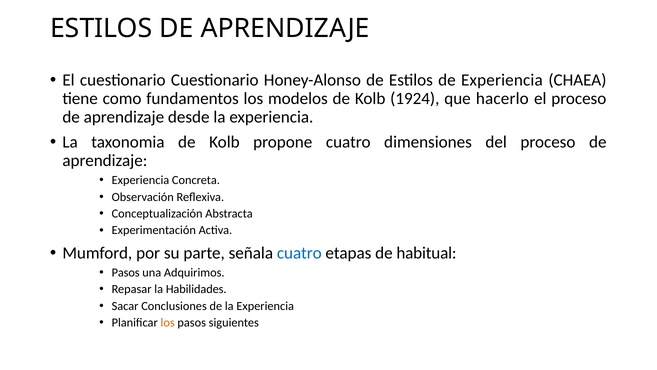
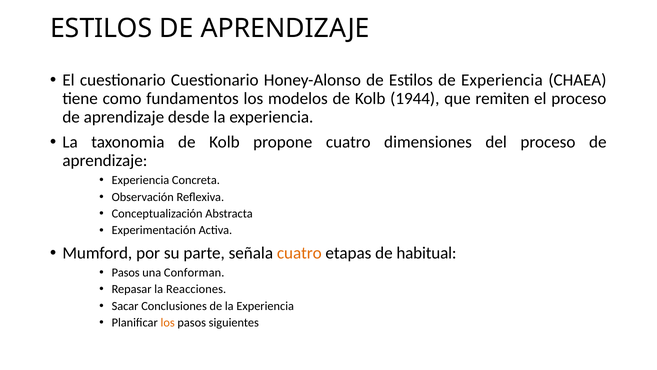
1924: 1924 -> 1944
hacerlo: hacerlo -> remiten
cuatro at (299, 253) colour: blue -> orange
Adquirimos: Adquirimos -> Conforman
Habilidades: Habilidades -> Reacciones
